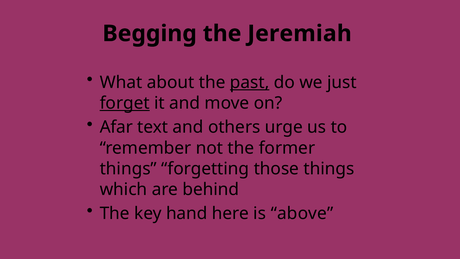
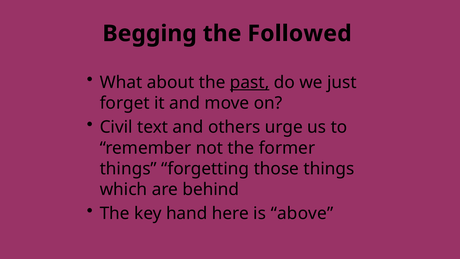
Jeremiah: Jeremiah -> Followed
forget underline: present -> none
Afar: Afar -> Civil
